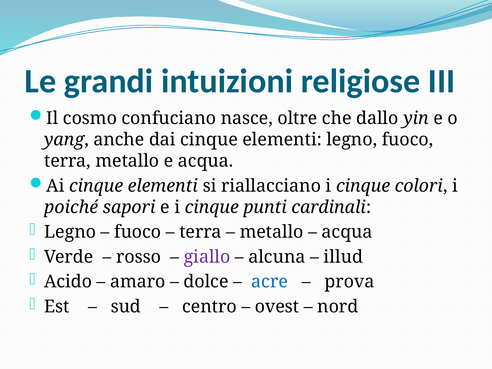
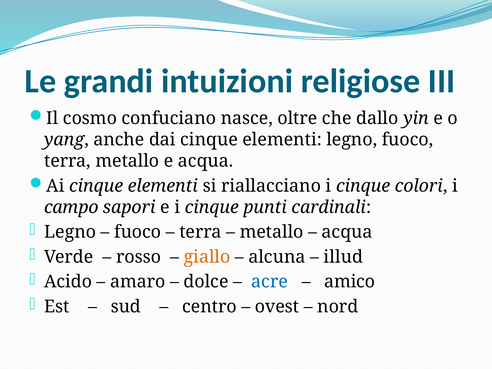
poiché: poiché -> campo
giallo colour: purple -> orange
prova: prova -> amico
